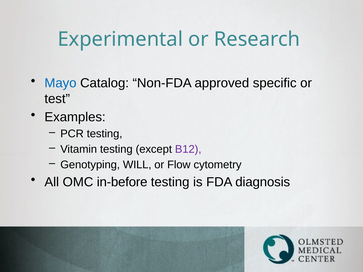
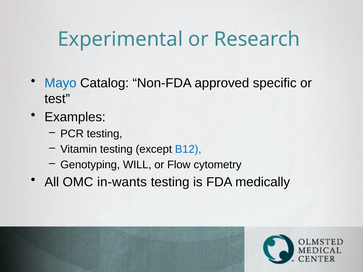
B12 colour: purple -> blue
in-before: in-before -> in-wants
diagnosis: diagnosis -> medically
